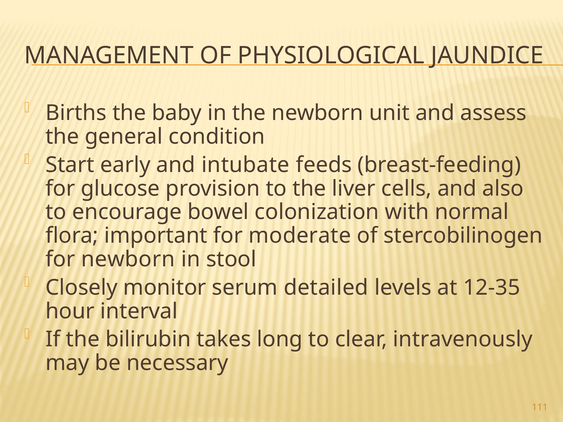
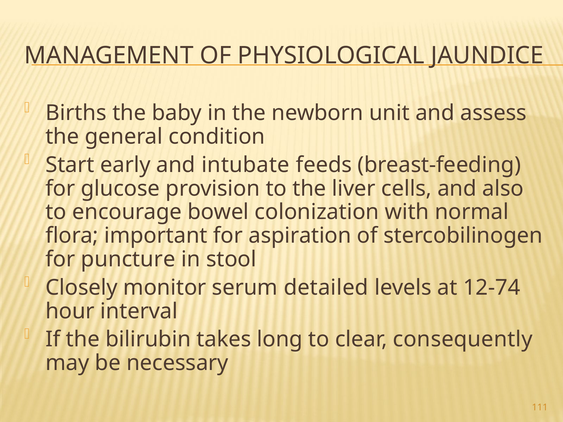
moderate: moderate -> aspiration
for newborn: newborn -> puncture
12-35: 12-35 -> 12-74
intravenously: intravenously -> consequently
